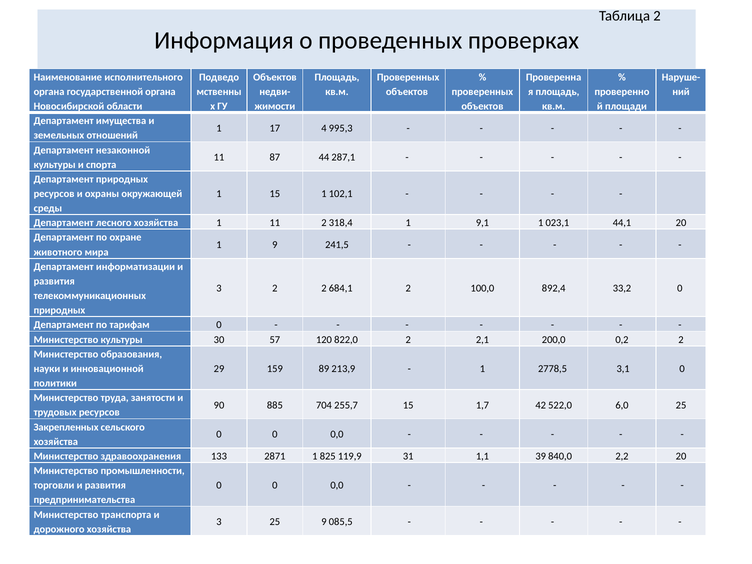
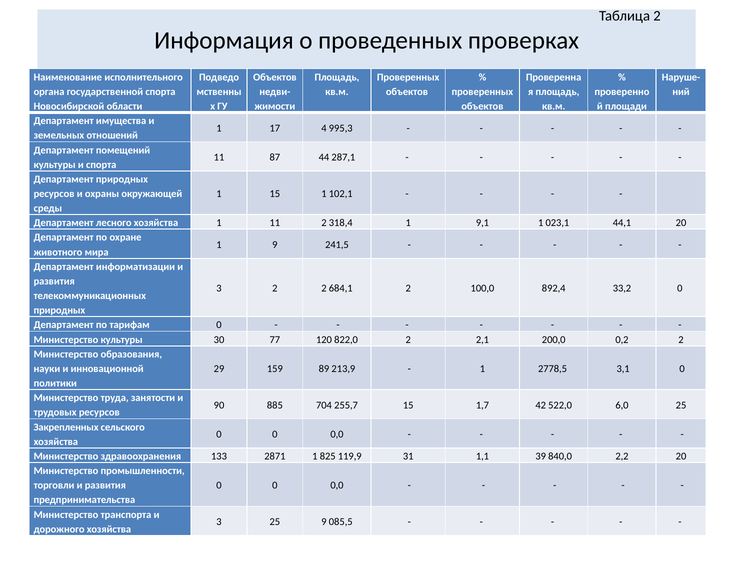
государственной органа: органа -> спорта
незаконной: незаконной -> помещений
57: 57 -> 77
